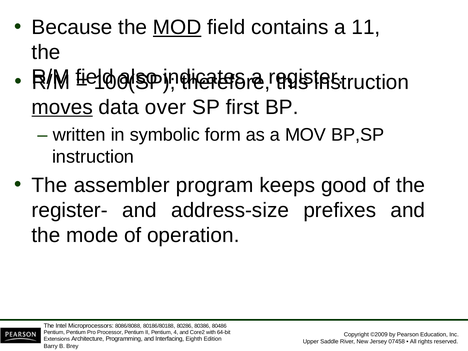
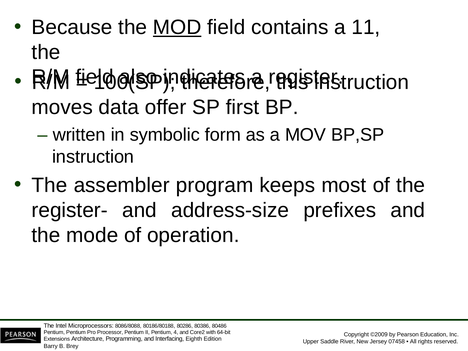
moves underline: present -> none
over: over -> offer
good: good -> most
